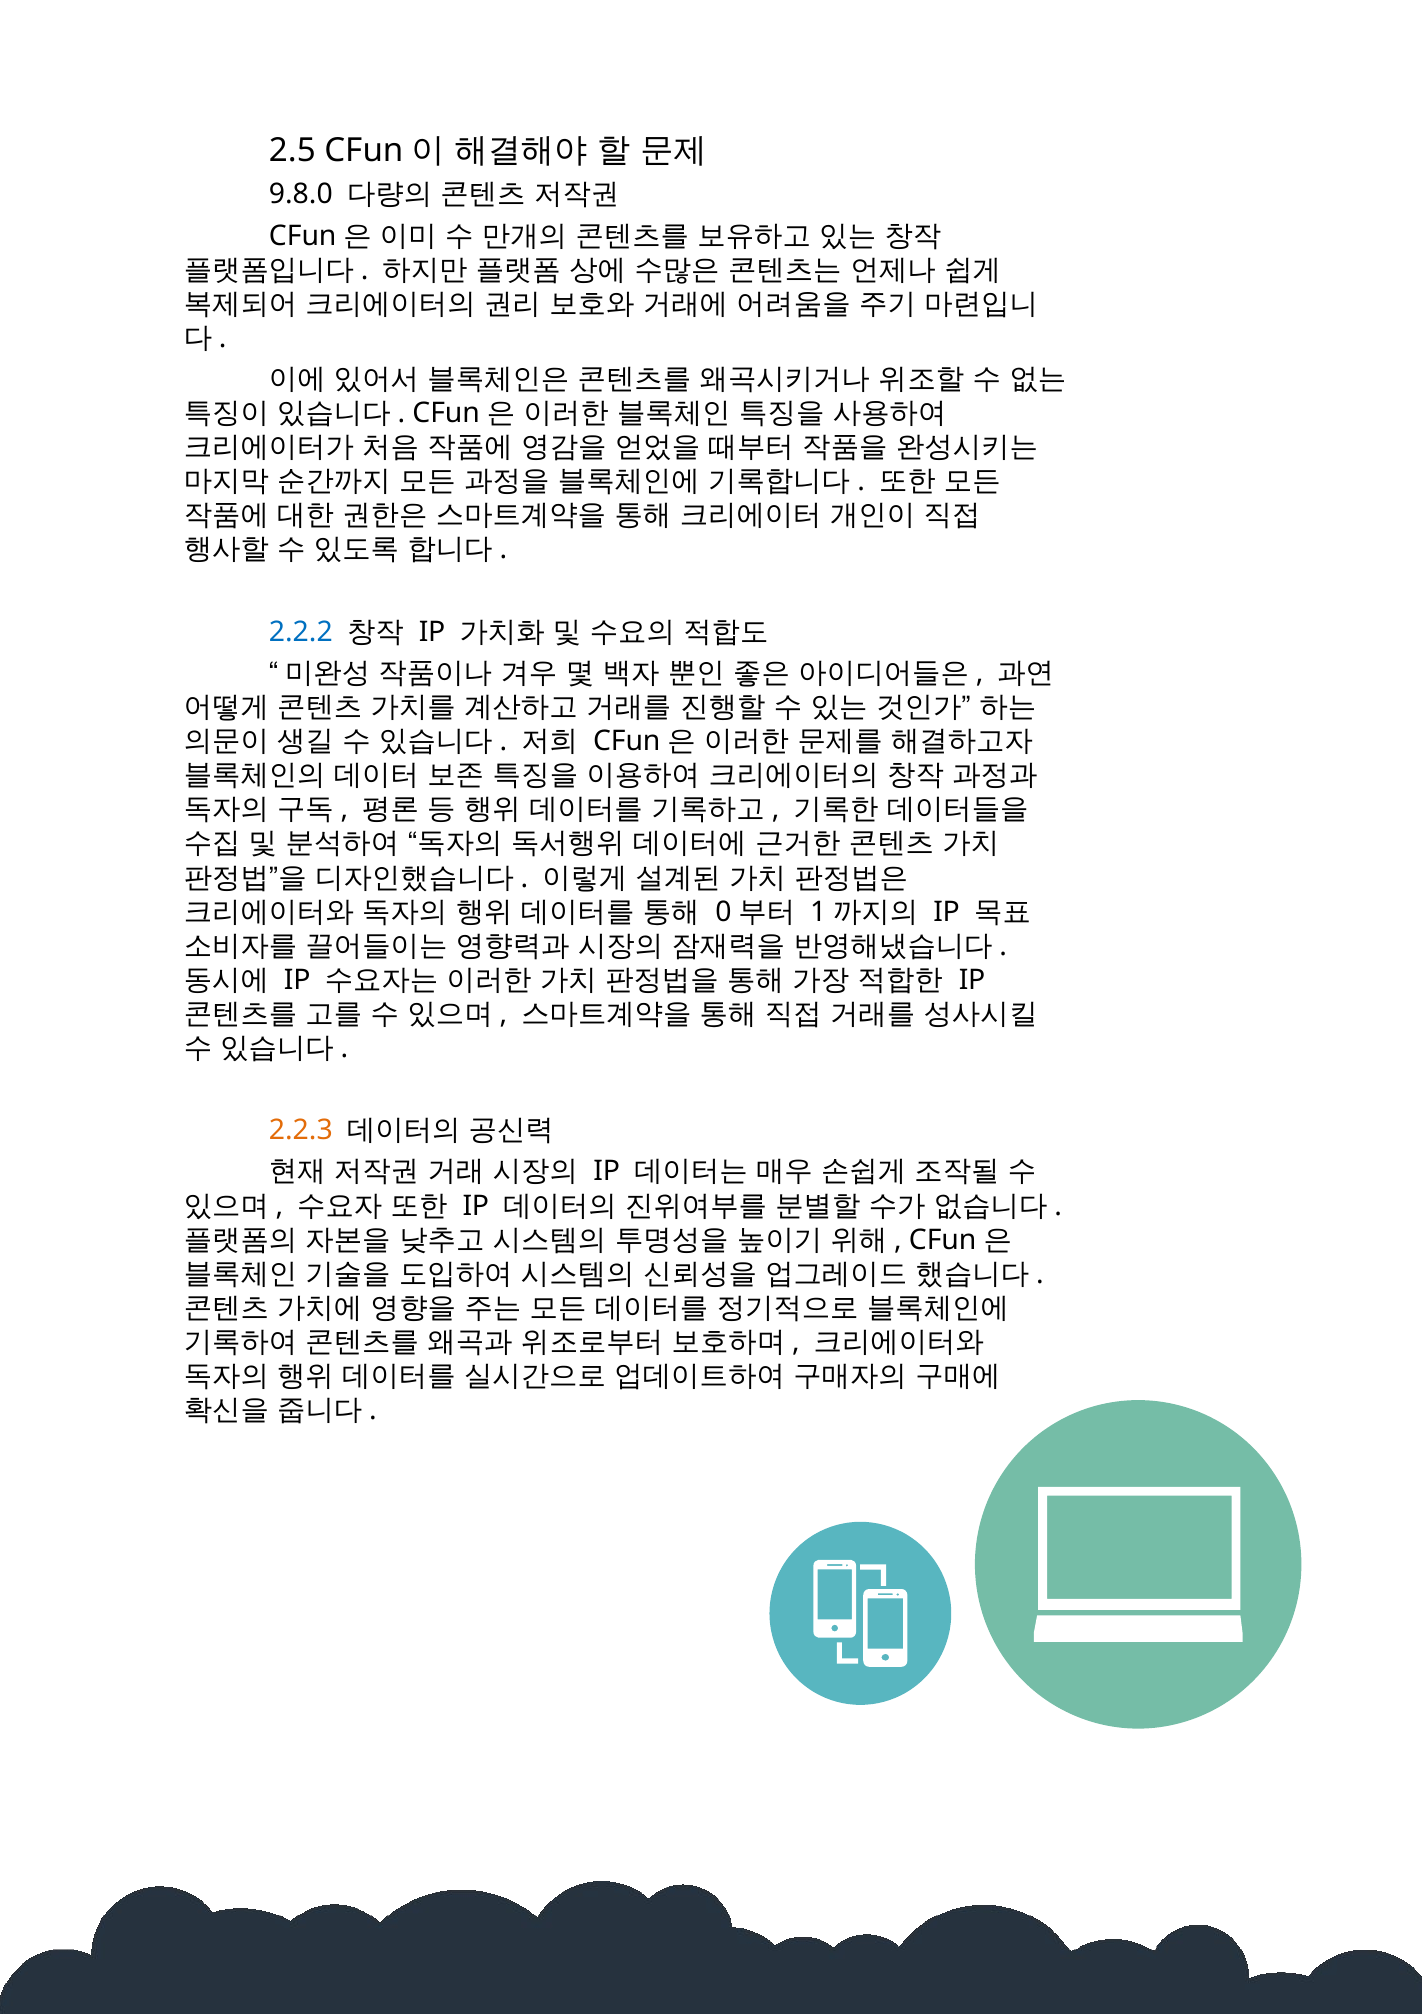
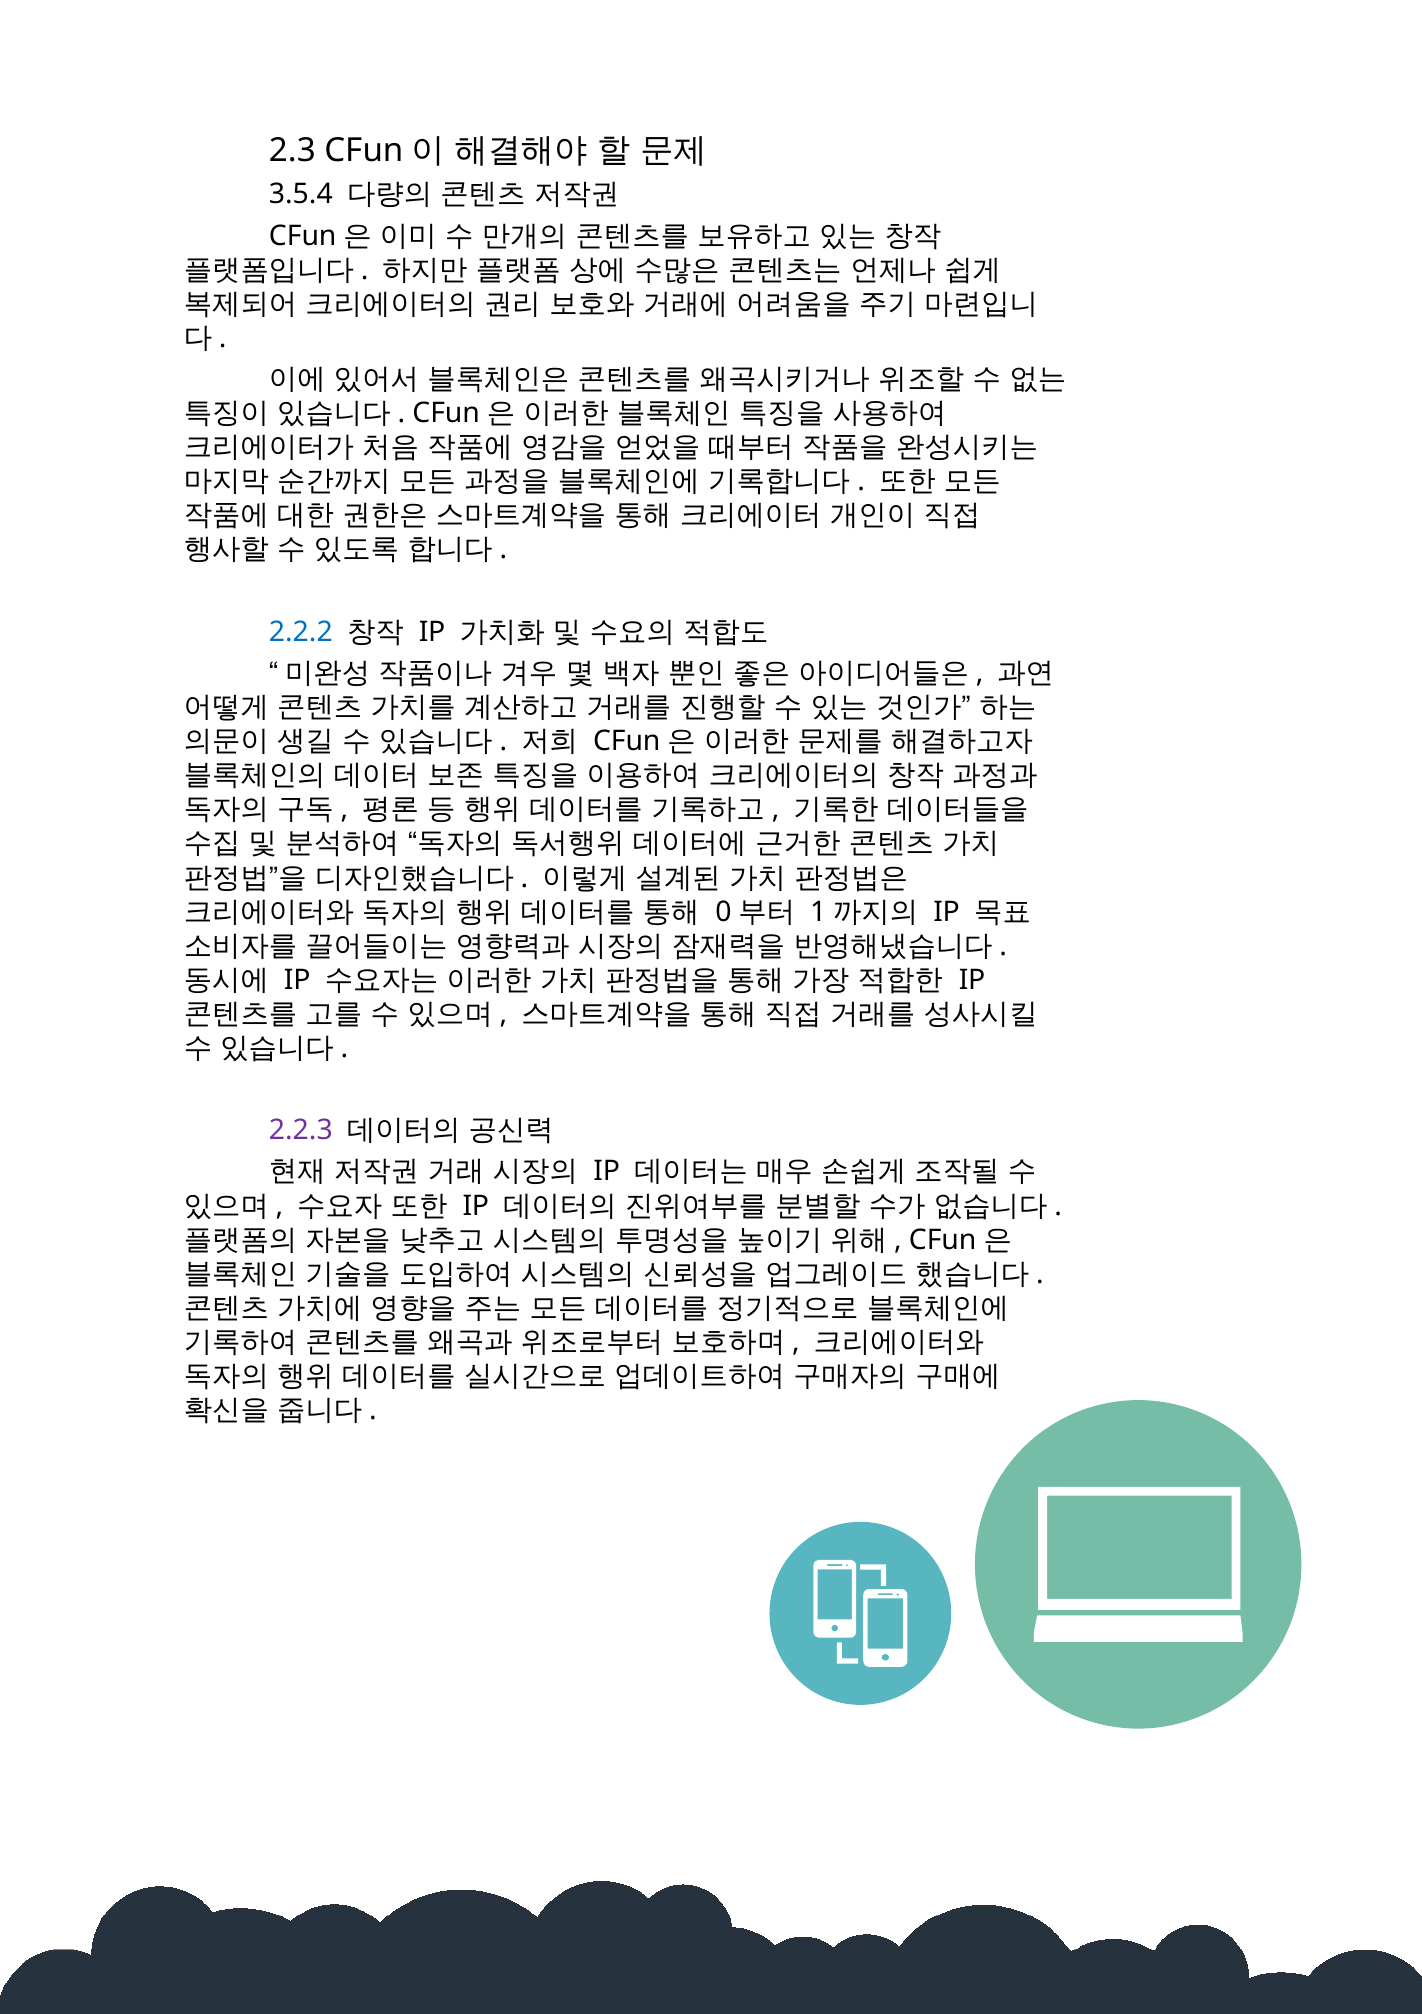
2.5: 2.5 -> 2.3
9.8.0: 9.8.0 -> 3.5.4
2.2.3 colour: orange -> purple
